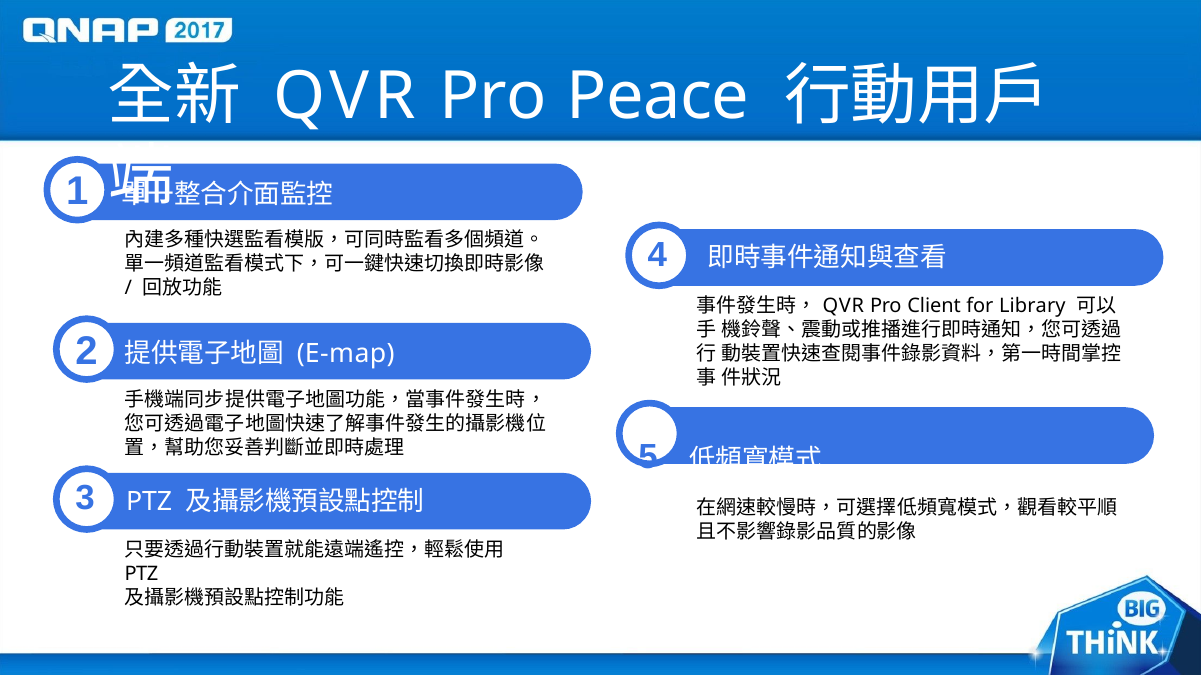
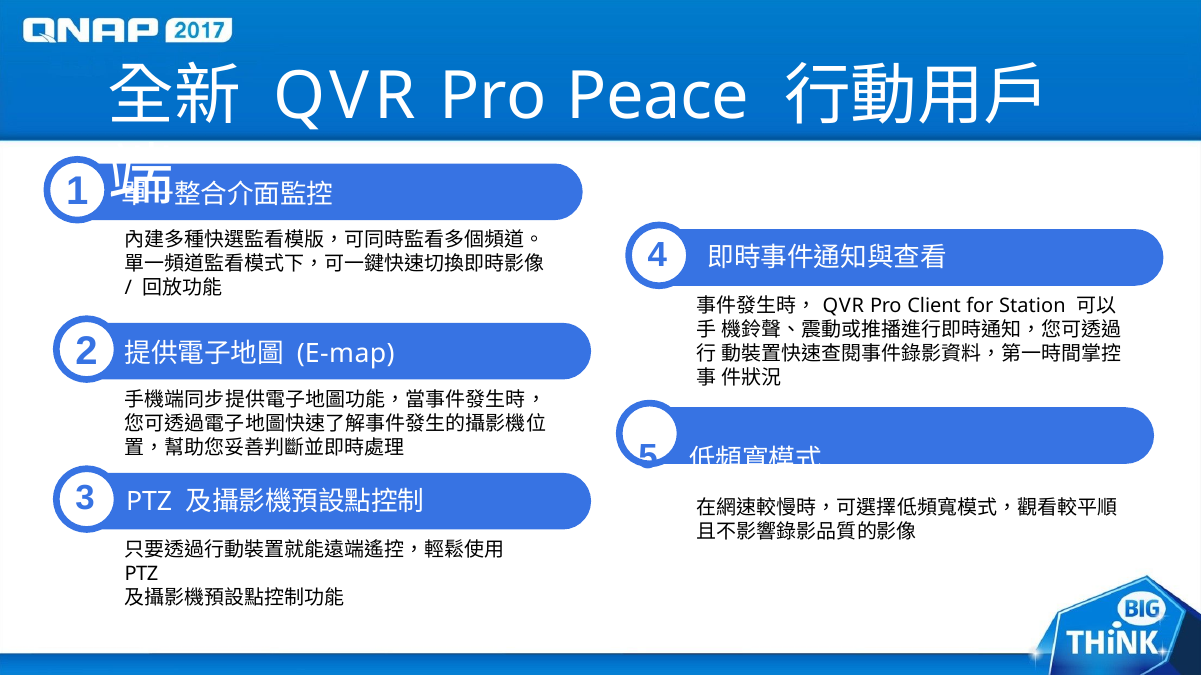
Library: Library -> Station
